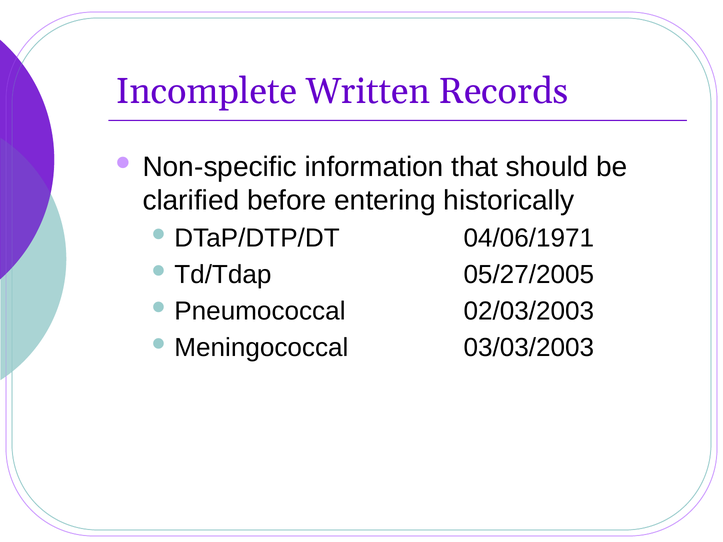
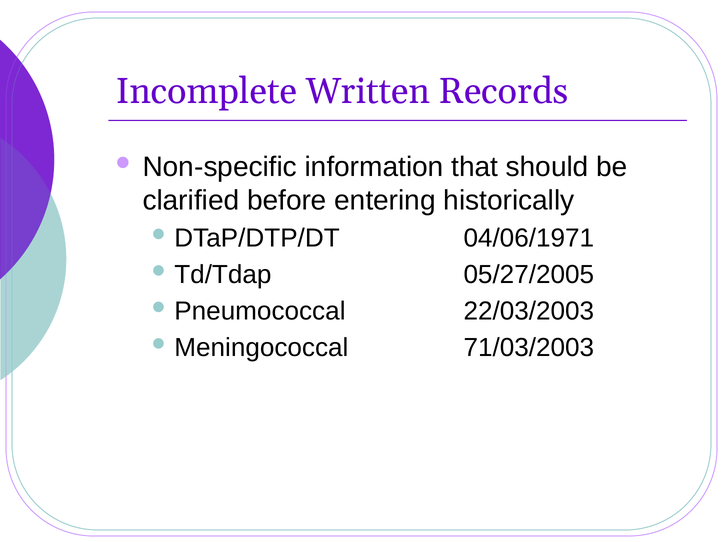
02/03/2003: 02/03/2003 -> 22/03/2003
03/03/2003: 03/03/2003 -> 71/03/2003
